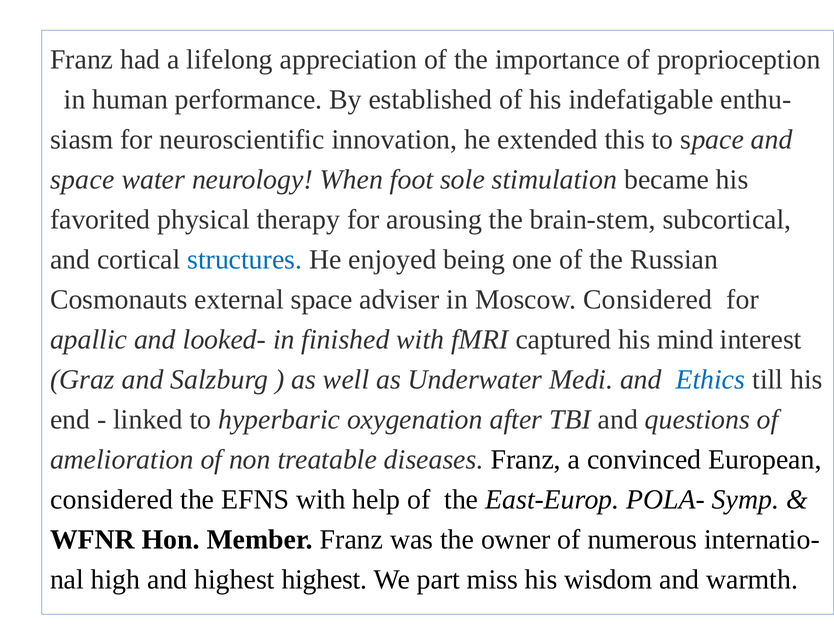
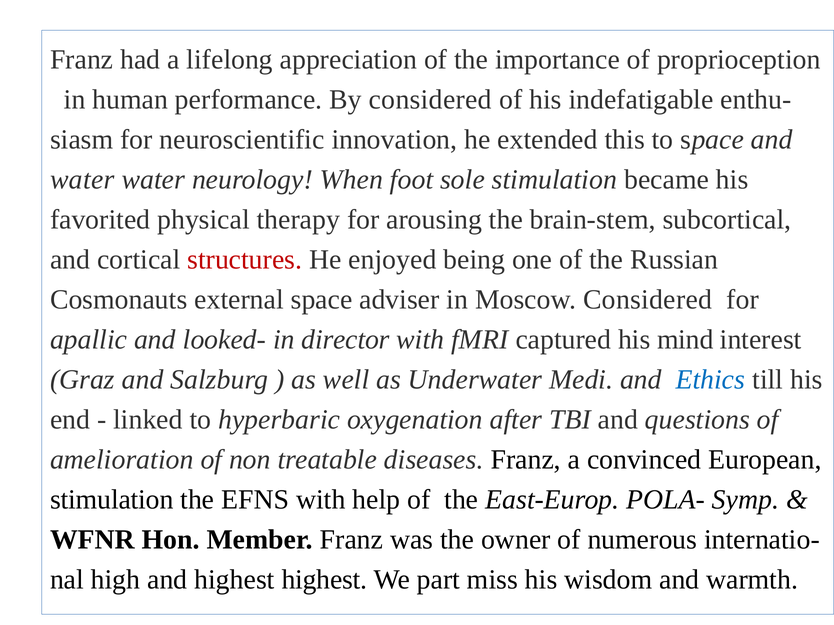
By established: established -> considered
space at (82, 180): space -> water
structures colour: blue -> red
finished: finished -> director
considered at (112, 500): considered -> stimulation
